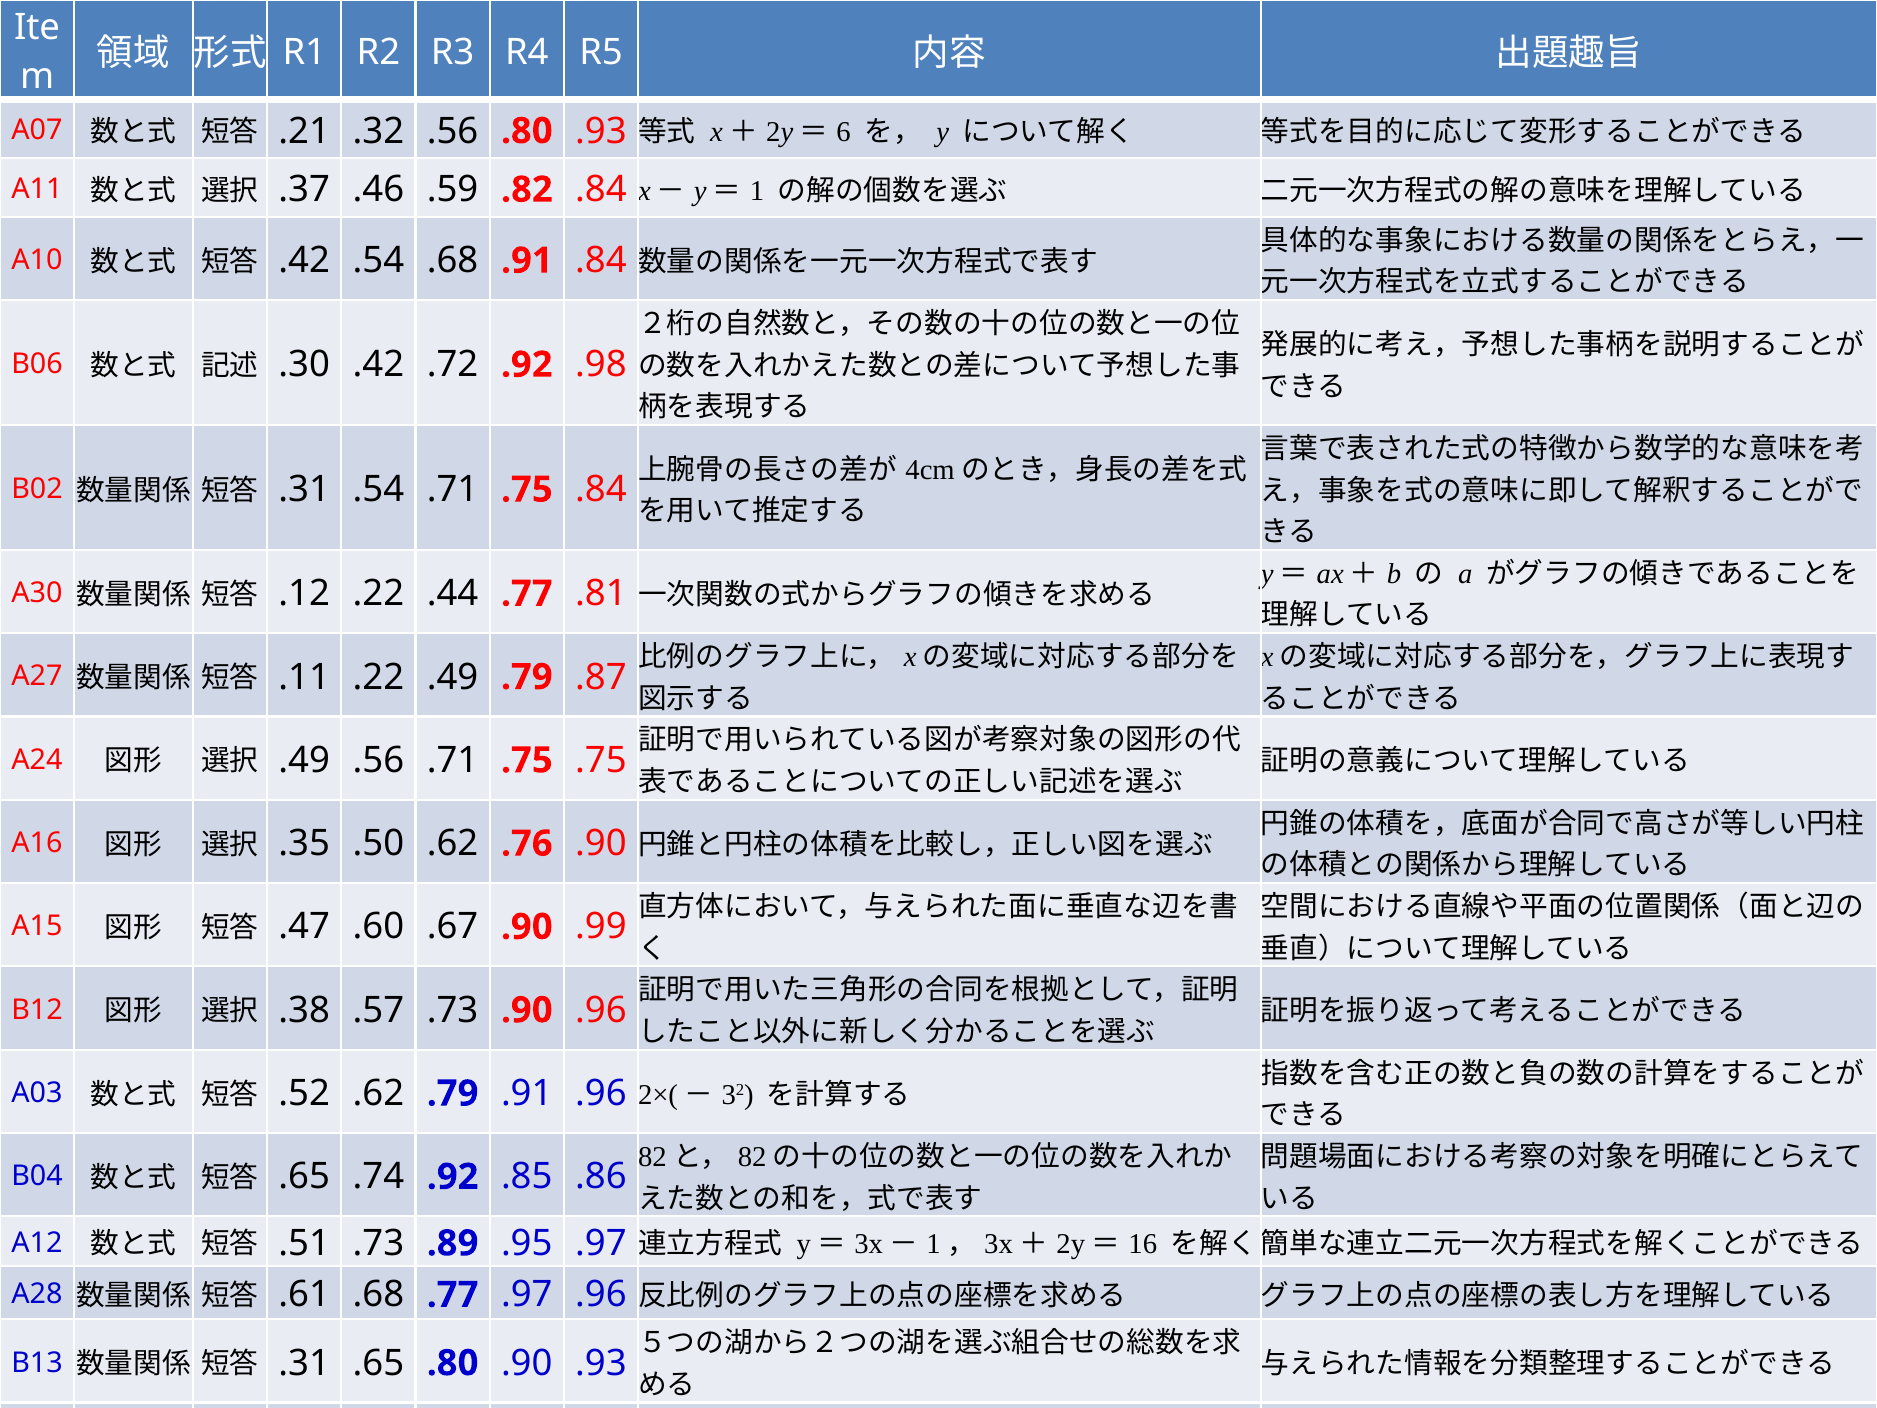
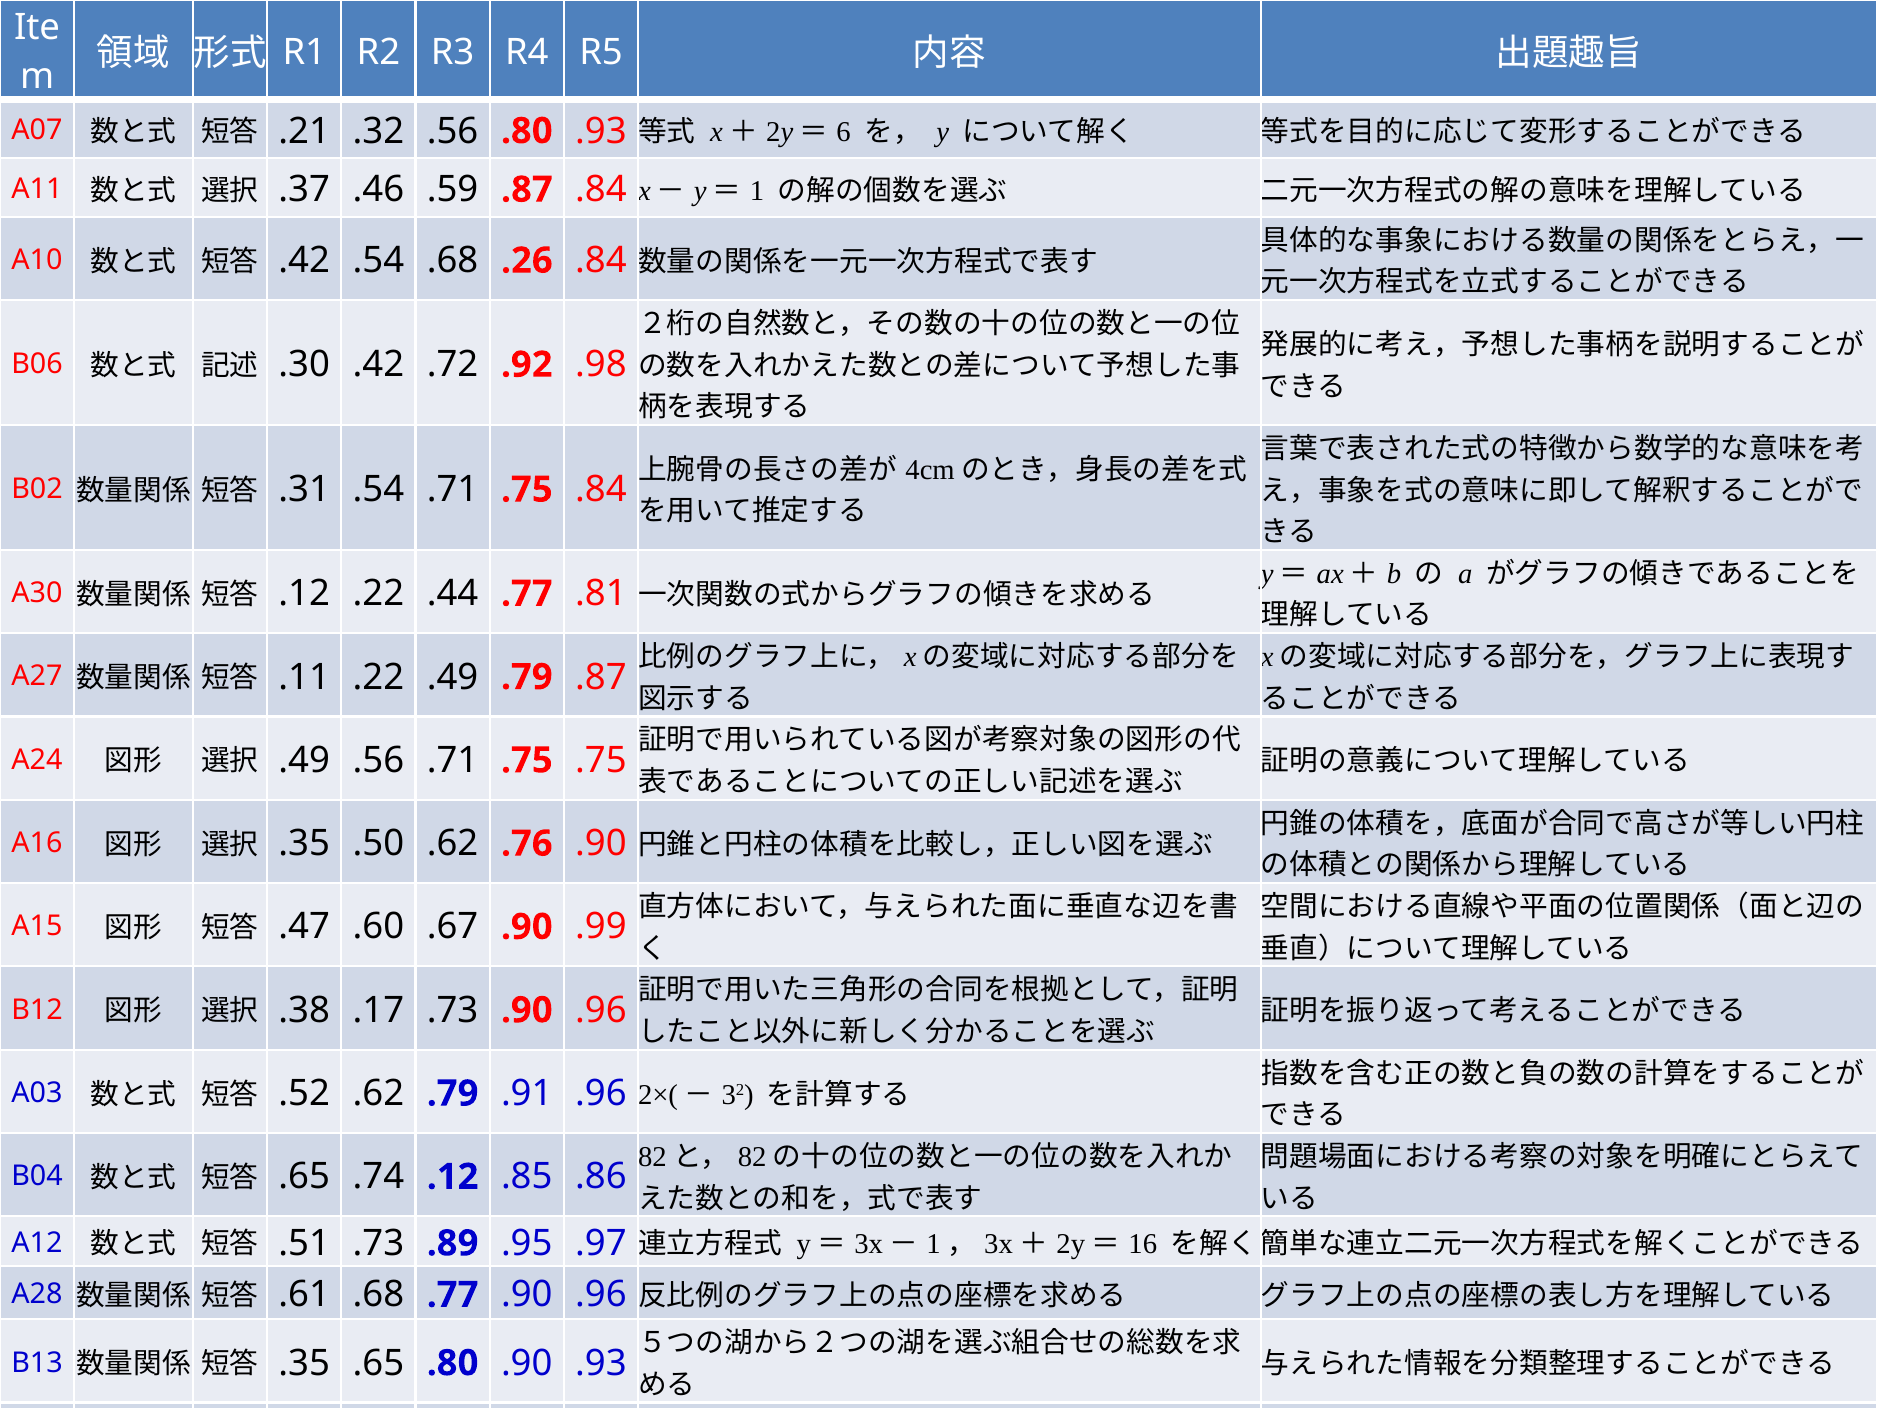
.59 .82: .82 -> .87
.68 .91: .91 -> .26
.57: .57 -> .17
.74 .92: .92 -> .12
.97 at (527, 1295): .97 -> .90
.31 at (304, 1363): .31 -> .35
